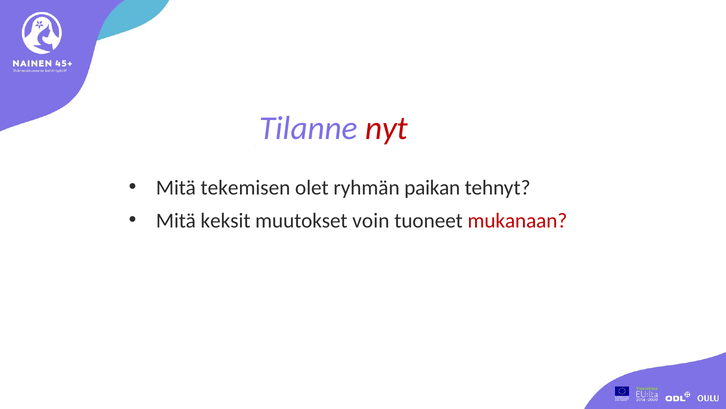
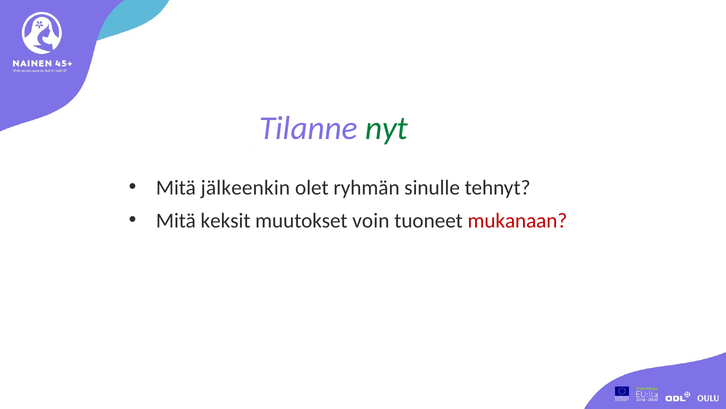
nyt colour: red -> green
tekemisen: tekemisen -> jälkeenkin
paikan: paikan -> sinulle
